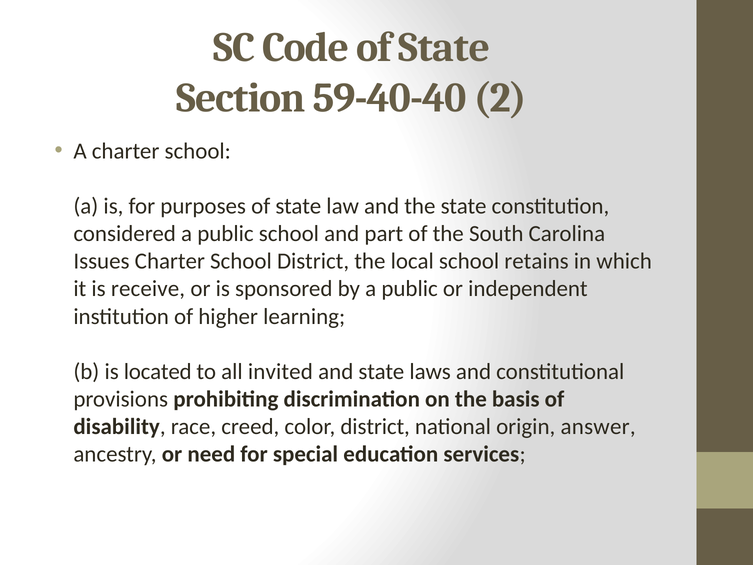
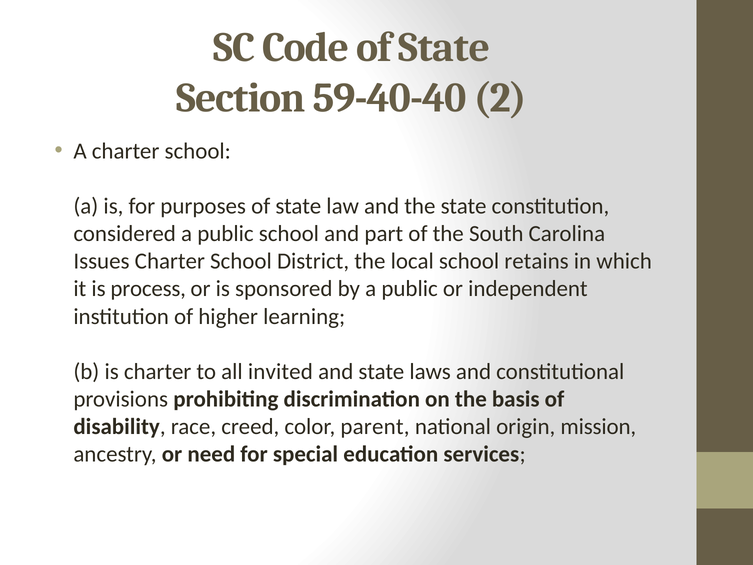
receive: receive -> process
is located: located -> charter
color district: district -> parent
answer: answer -> mission
